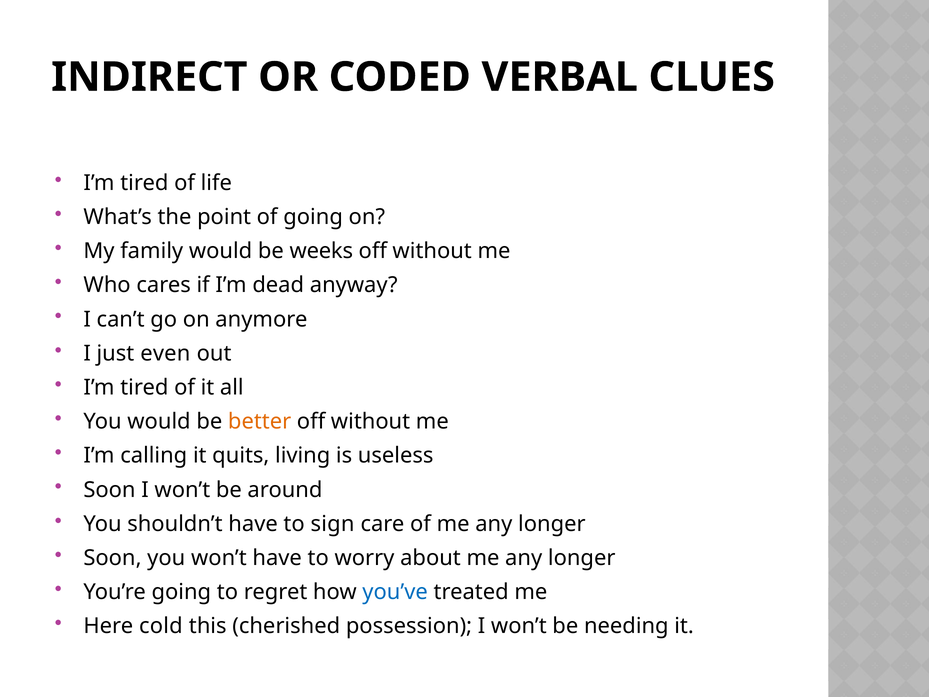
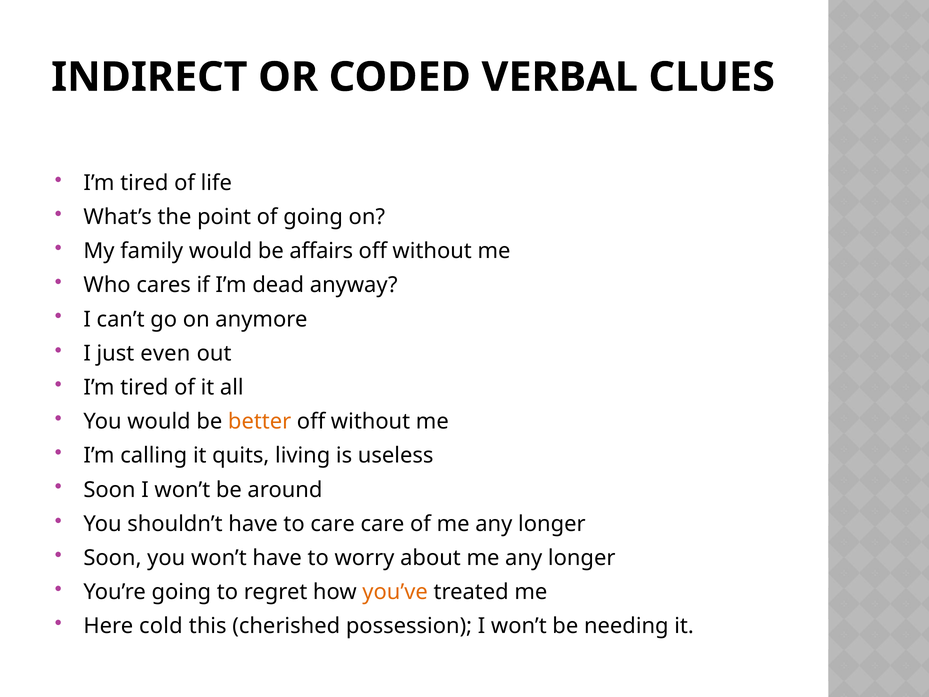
weeks: weeks -> affairs
to sign: sign -> care
you’ve colour: blue -> orange
